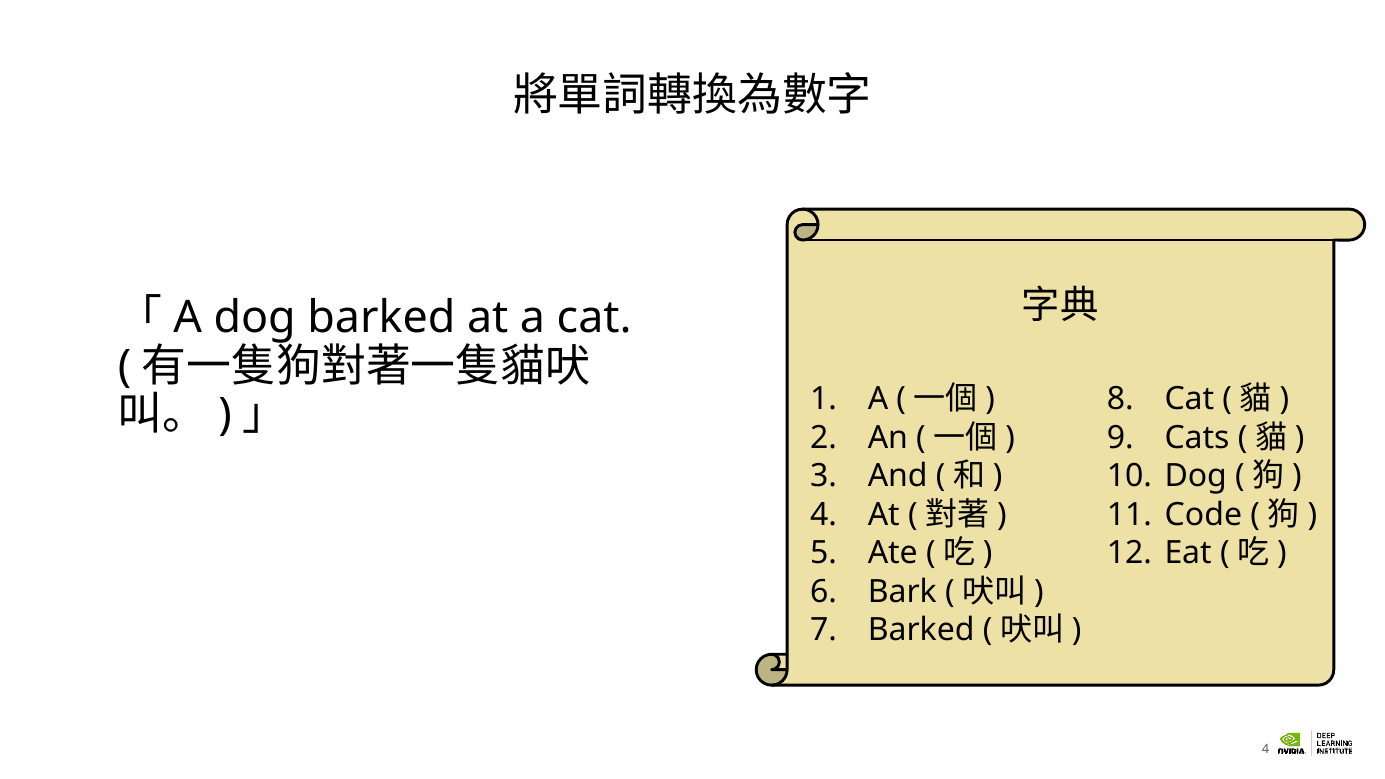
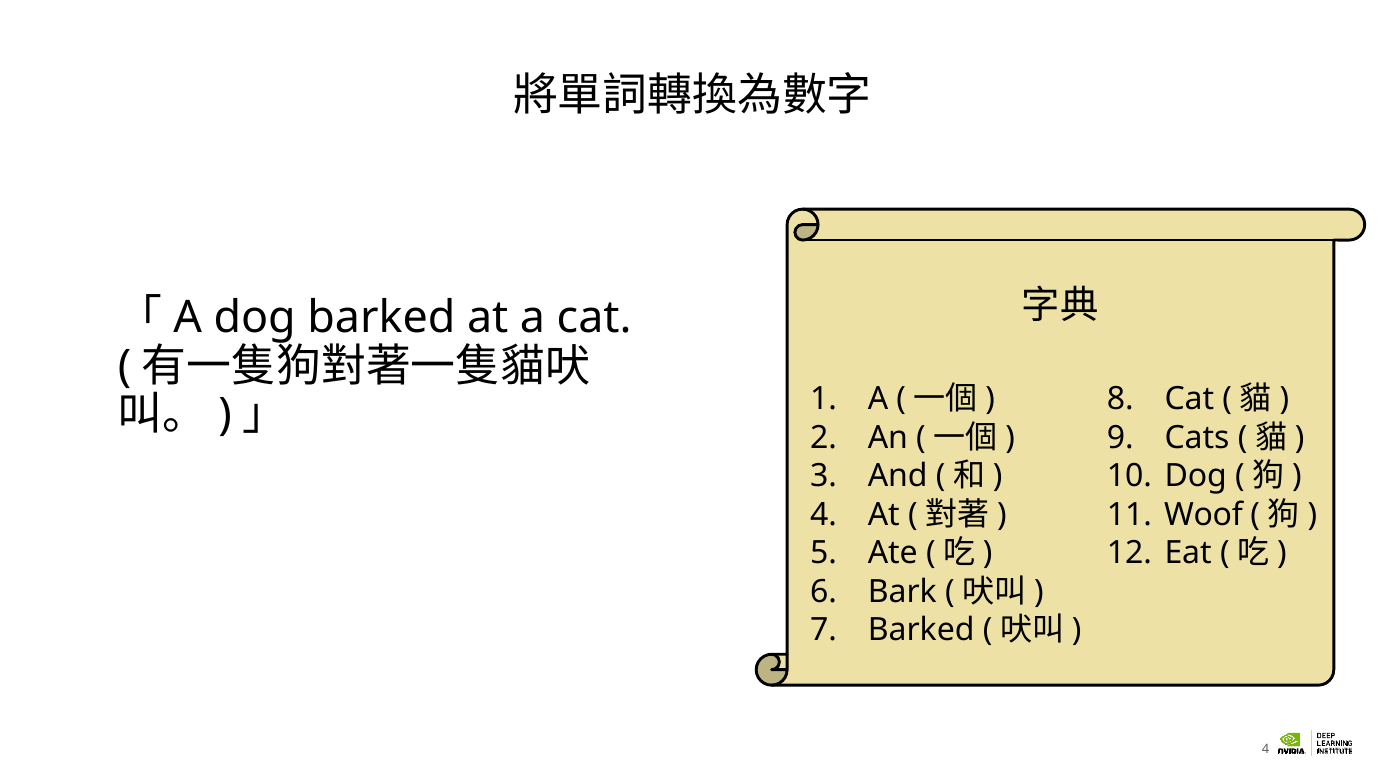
Code: Code -> Woof
